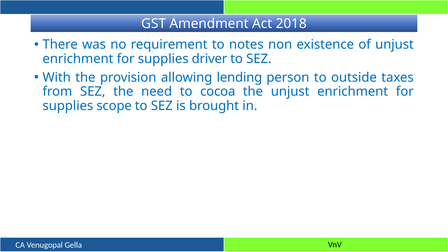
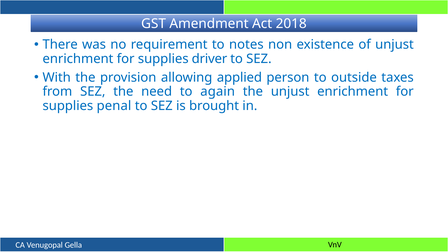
lending: lending -> applied
cocoa: cocoa -> again
scope: scope -> penal
